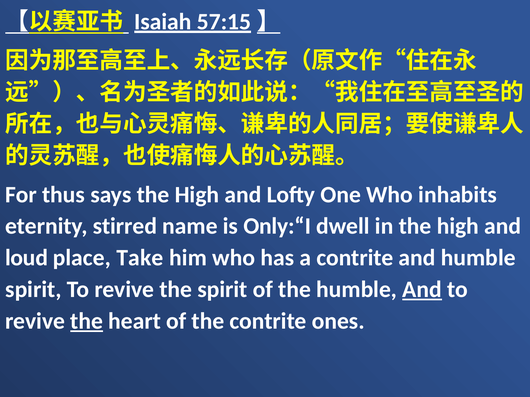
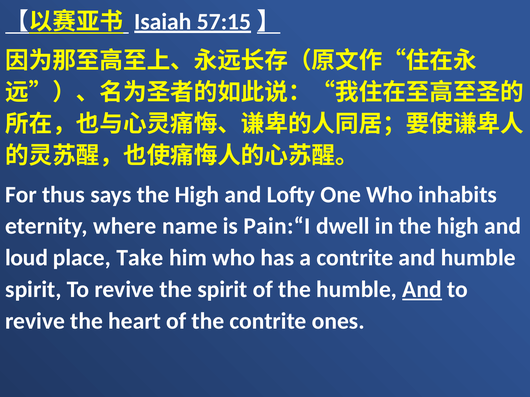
stirred: stirred -> where
Only:“I: Only:“I -> Pain:“I
the at (87, 321) underline: present -> none
